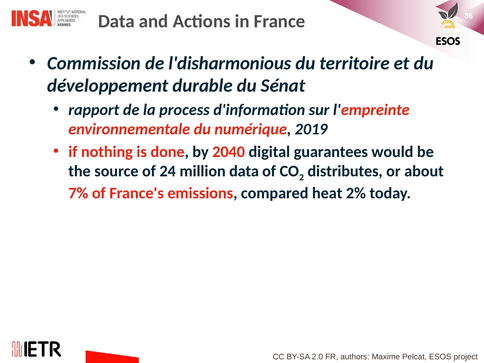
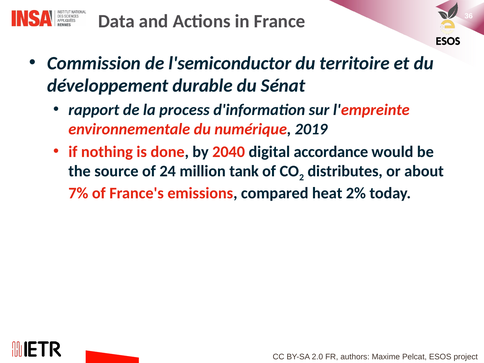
l'disharmonious: l'disharmonious -> l'semiconductor
guarantees: guarantees -> accordance
million data: data -> tank
